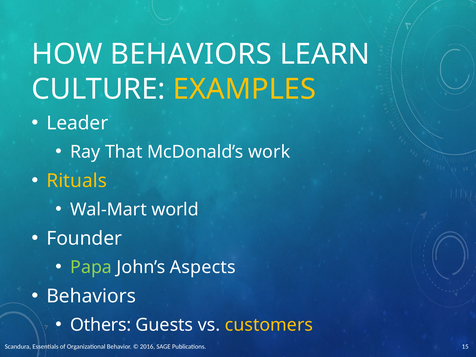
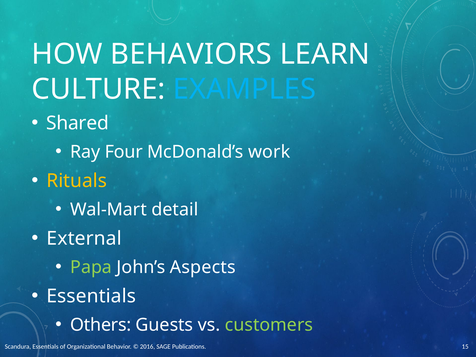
EXAMPLES colour: yellow -> light blue
Leader: Leader -> Shared
That: That -> Four
world: world -> detail
Founder: Founder -> External
Behaviors at (91, 296): Behaviors -> Essentials
customers colour: yellow -> light green
